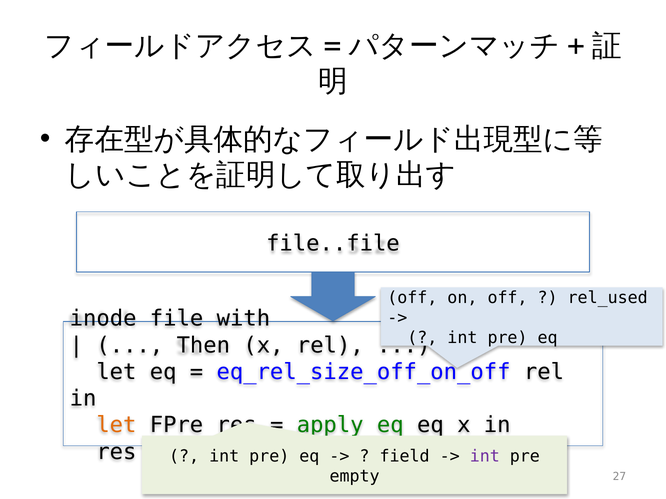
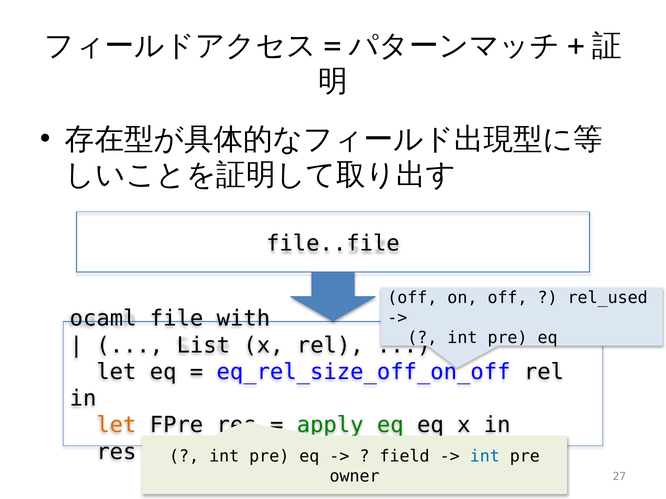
inode: inode -> ocaml
Then: Then -> List
int at (485, 457) colour: purple -> blue
empty: empty -> owner
